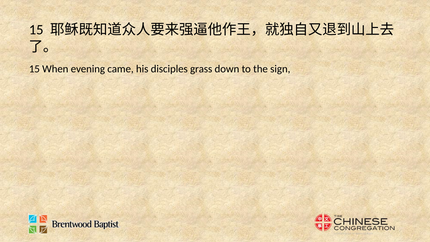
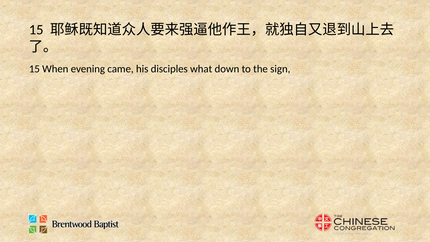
grass: grass -> what
